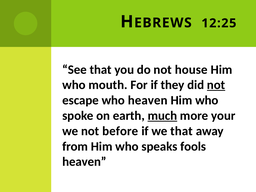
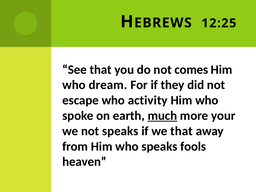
house: house -> comes
mouth: mouth -> dream
not at (216, 85) underline: present -> none
who heaven: heaven -> activity
not before: before -> speaks
